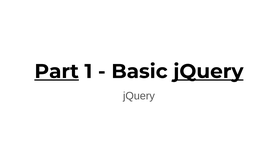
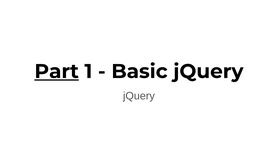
jQuery at (208, 72) underline: present -> none
